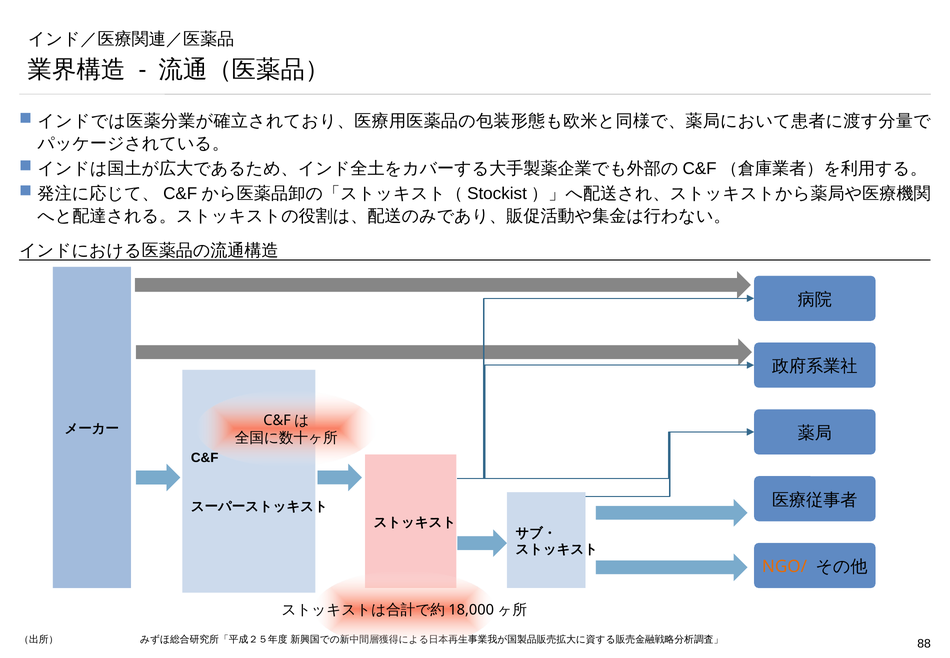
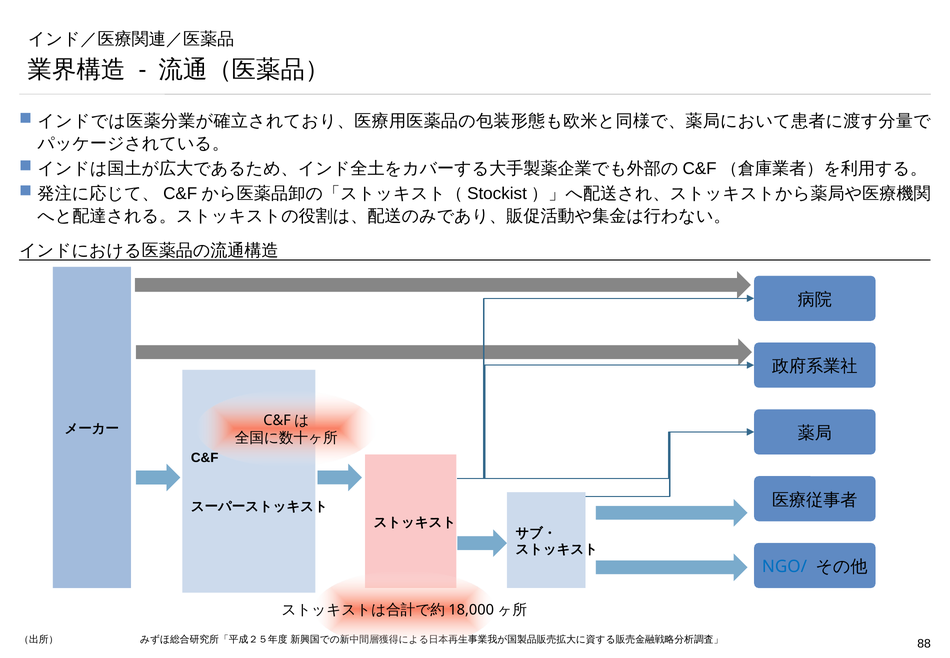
NGO/ colour: orange -> blue
